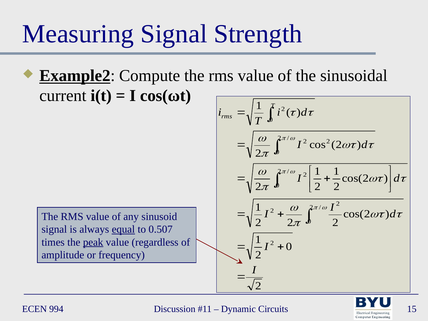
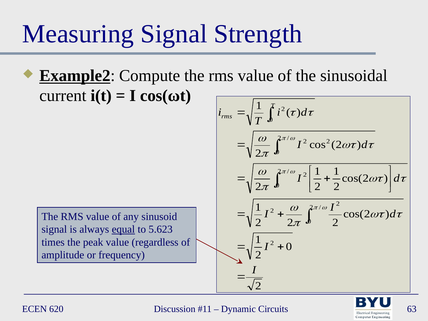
0.507: 0.507 -> 5.623
peak underline: present -> none
994: 994 -> 620
15: 15 -> 63
